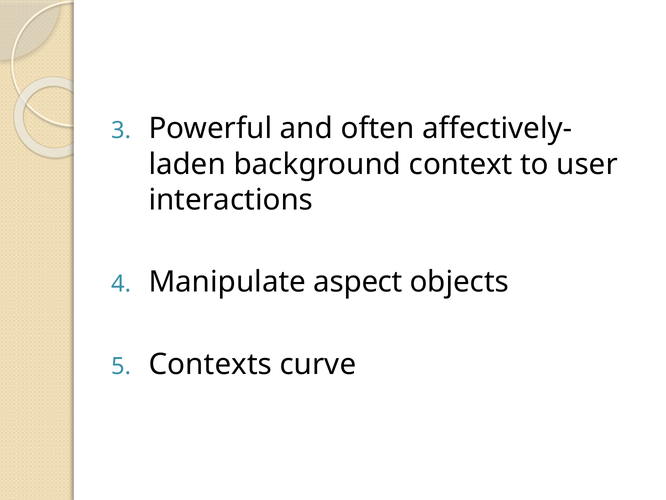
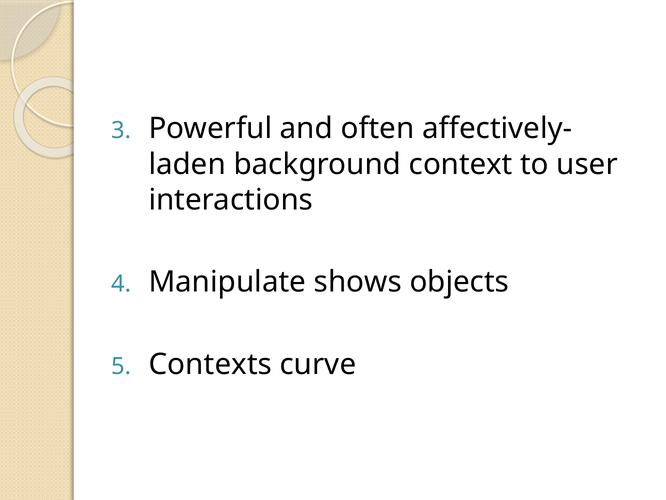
aspect: aspect -> shows
